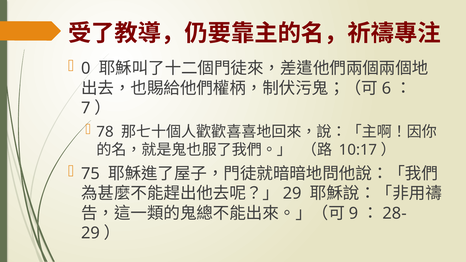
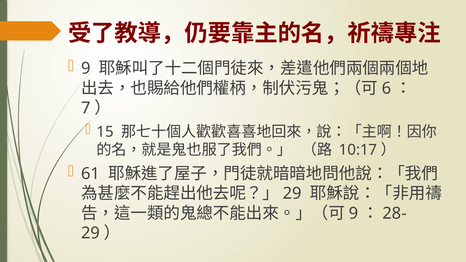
0 at (86, 68): 0 -> 9
78: 78 -> 15
75: 75 -> 61
